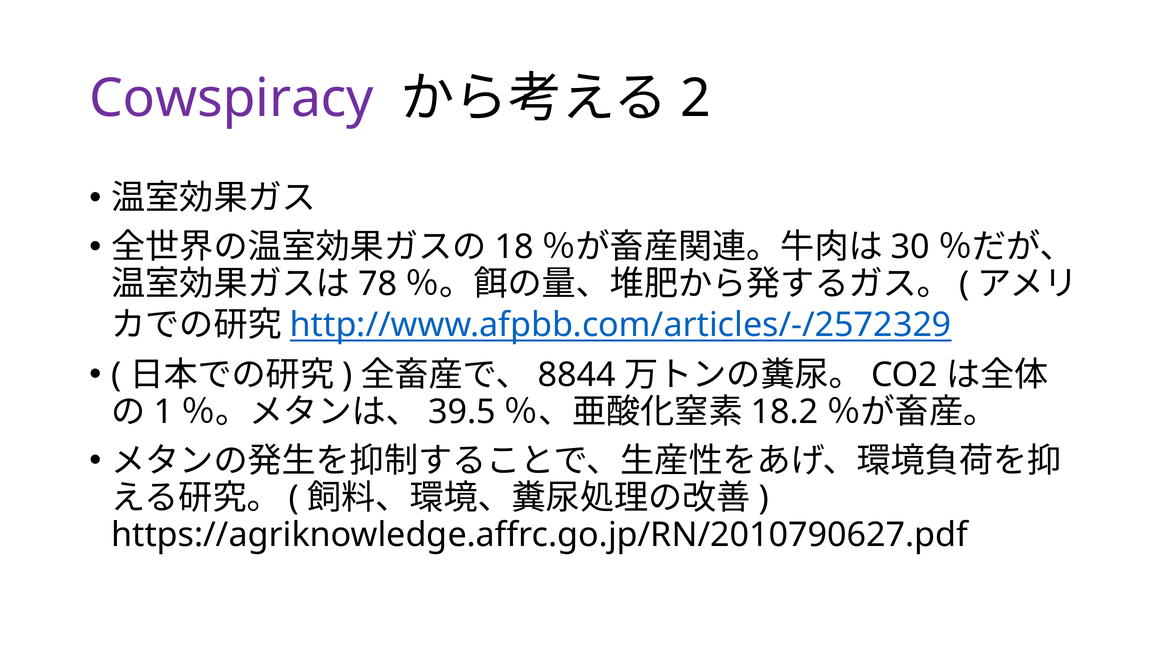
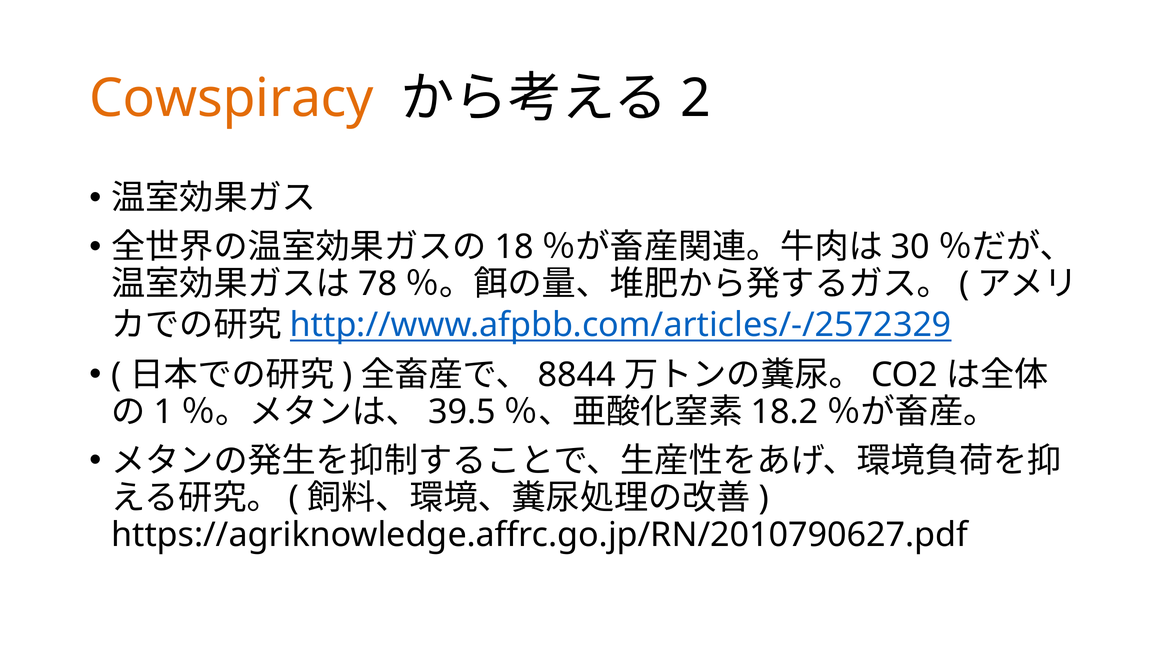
Cowspiracy colour: purple -> orange
